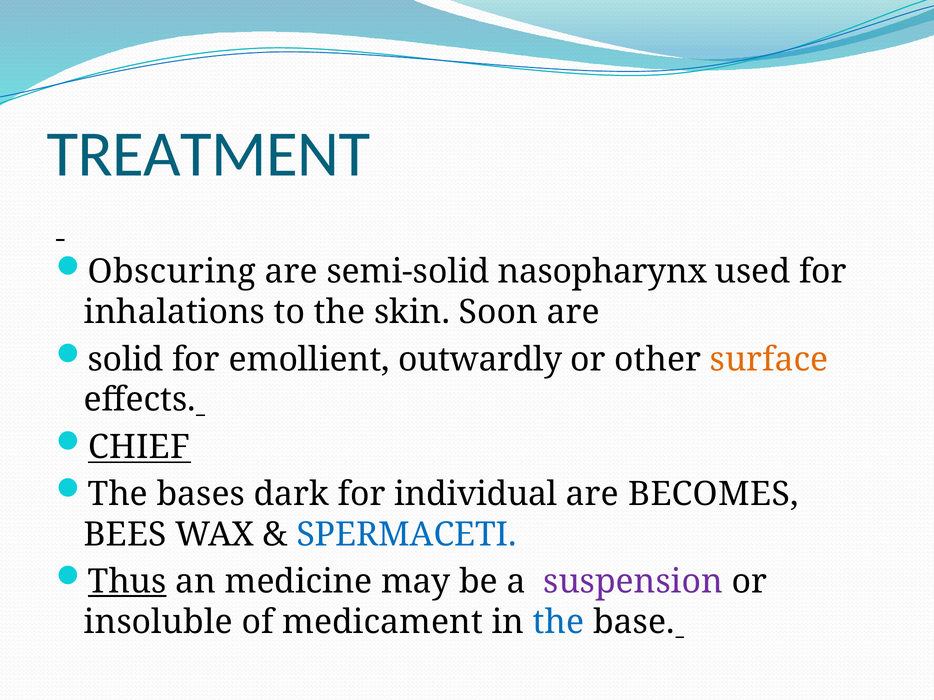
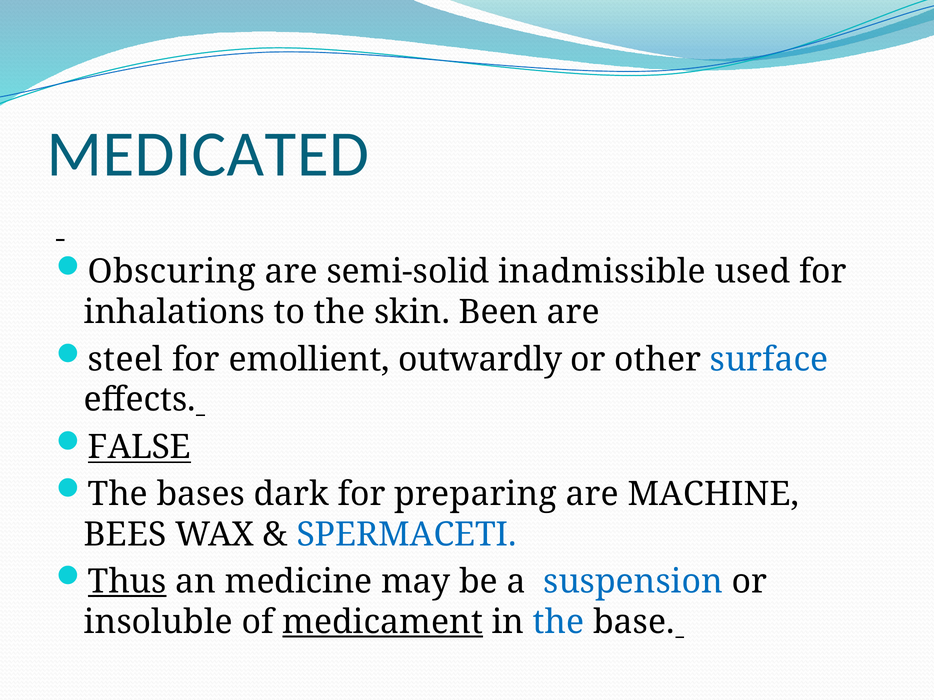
TREATMENT: TREATMENT -> MEDICATED
nasopharynx: nasopharynx -> inadmissible
Soon: Soon -> Been
solid: solid -> steel
surface colour: orange -> blue
CHIEF: CHIEF -> FALSE
individual: individual -> preparing
BECOMES: BECOMES -> MACHINE
suspension colour: purple -> blue
medicament underline: none -> present
